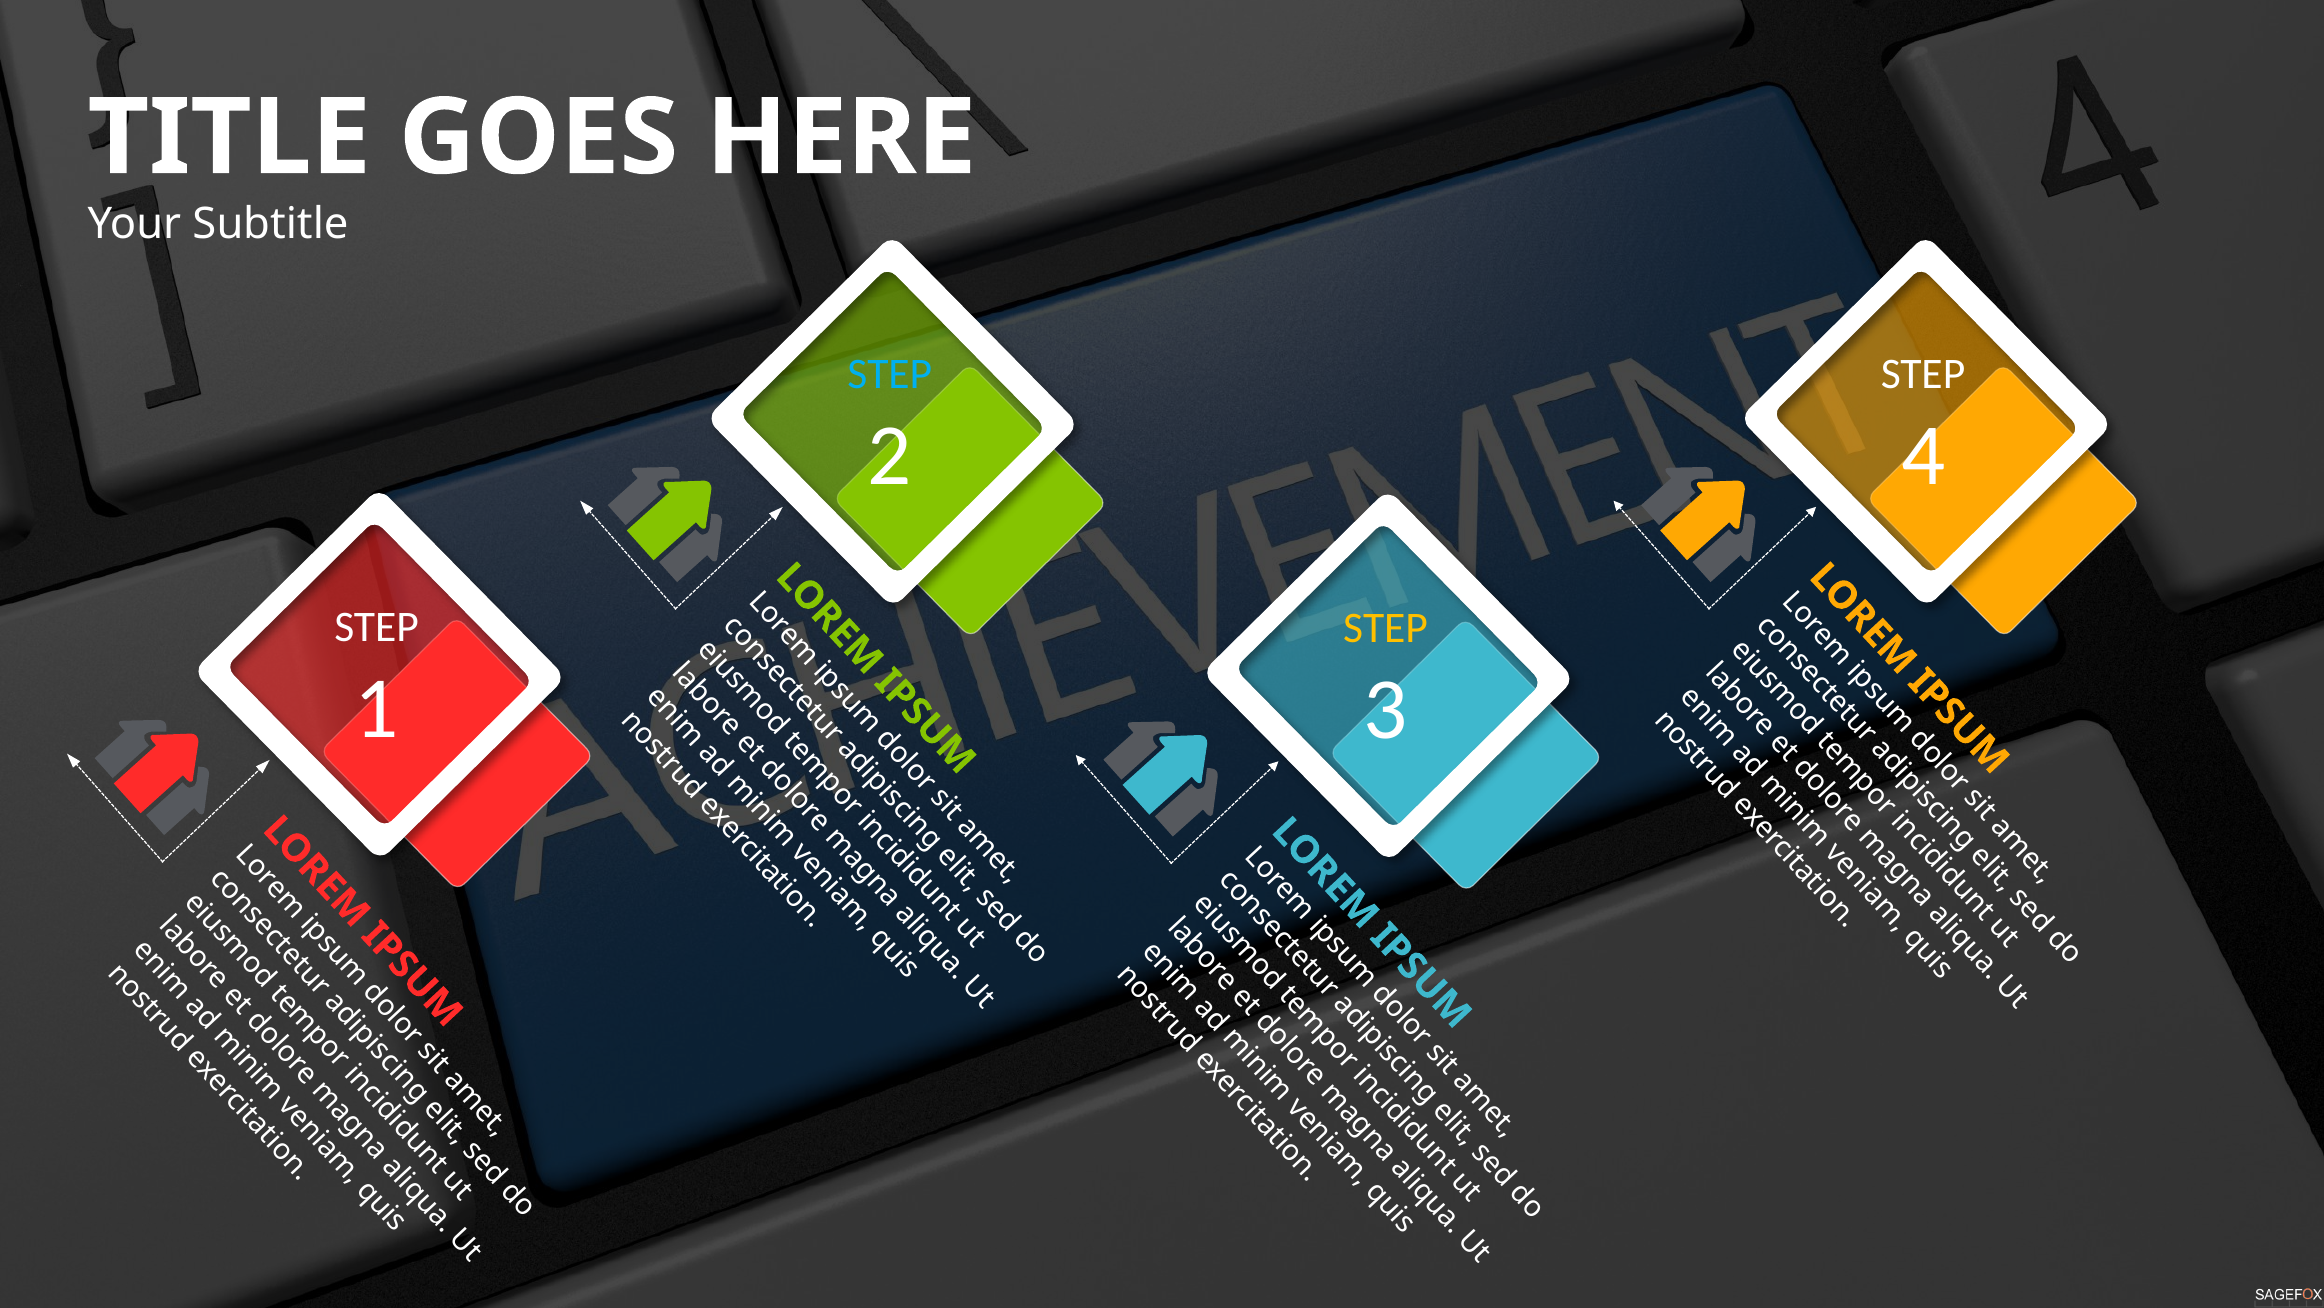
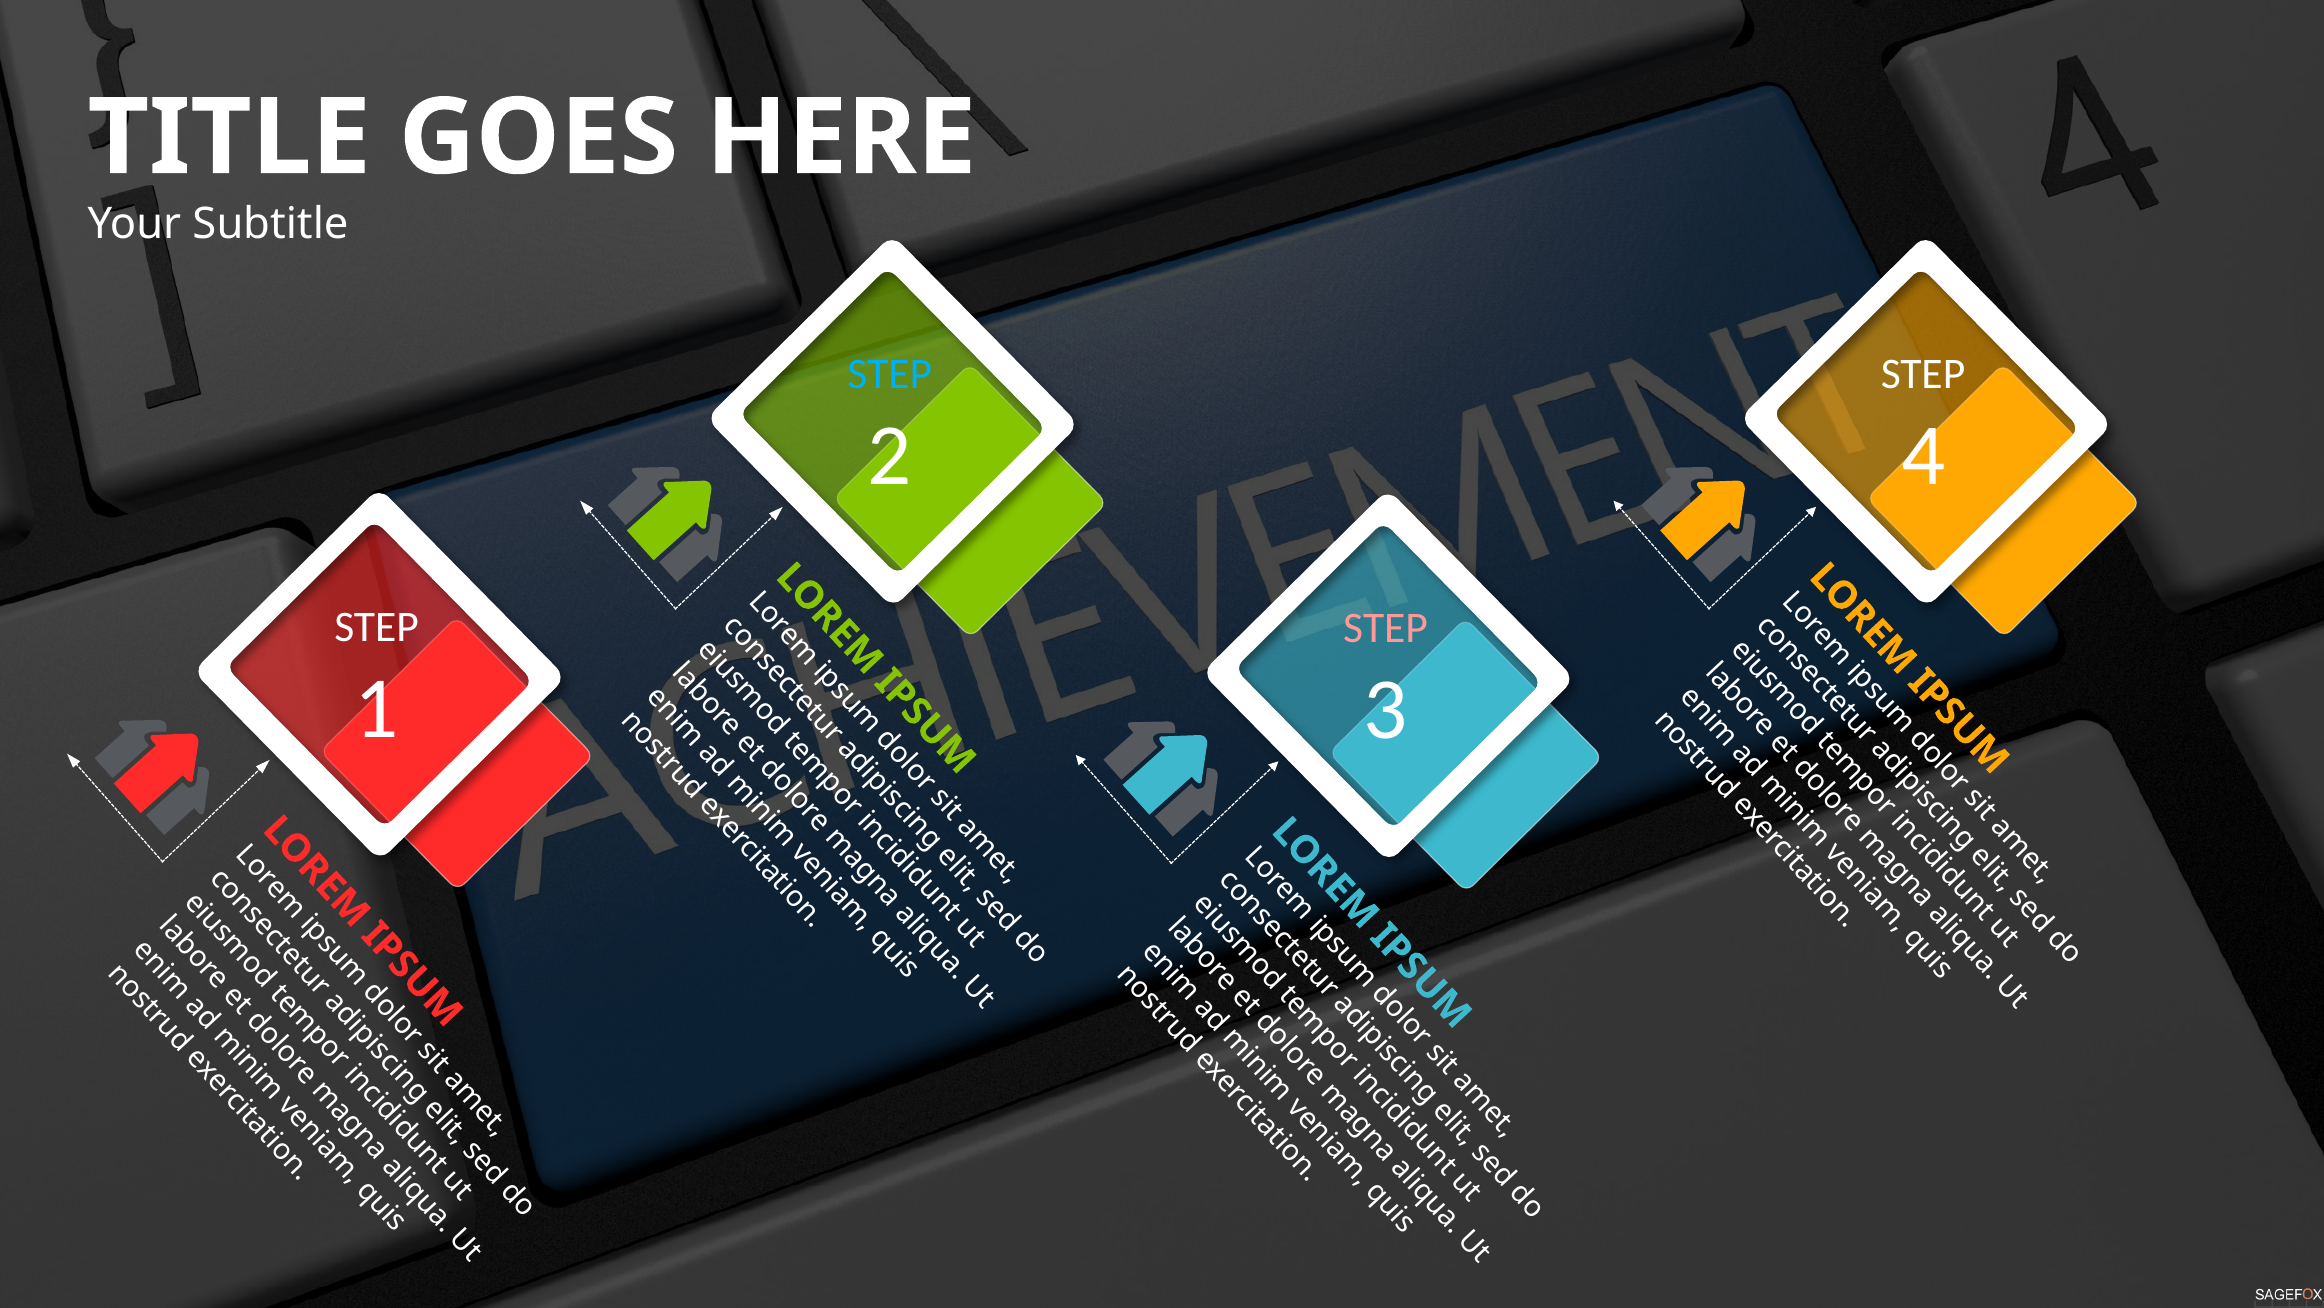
STEP at (1385, 628) colour: yellow -> pink
